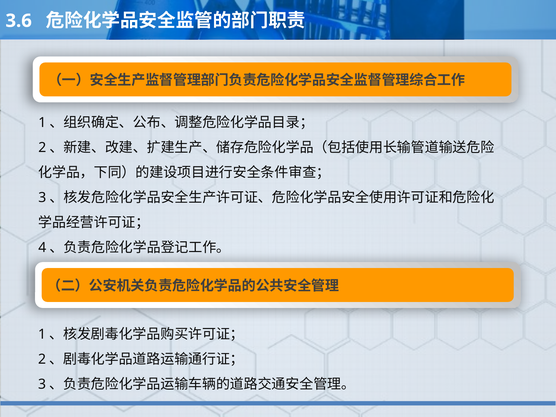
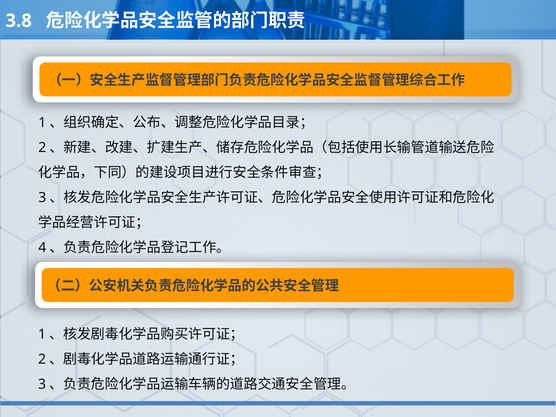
3.6: 3.6 -> 3.8
